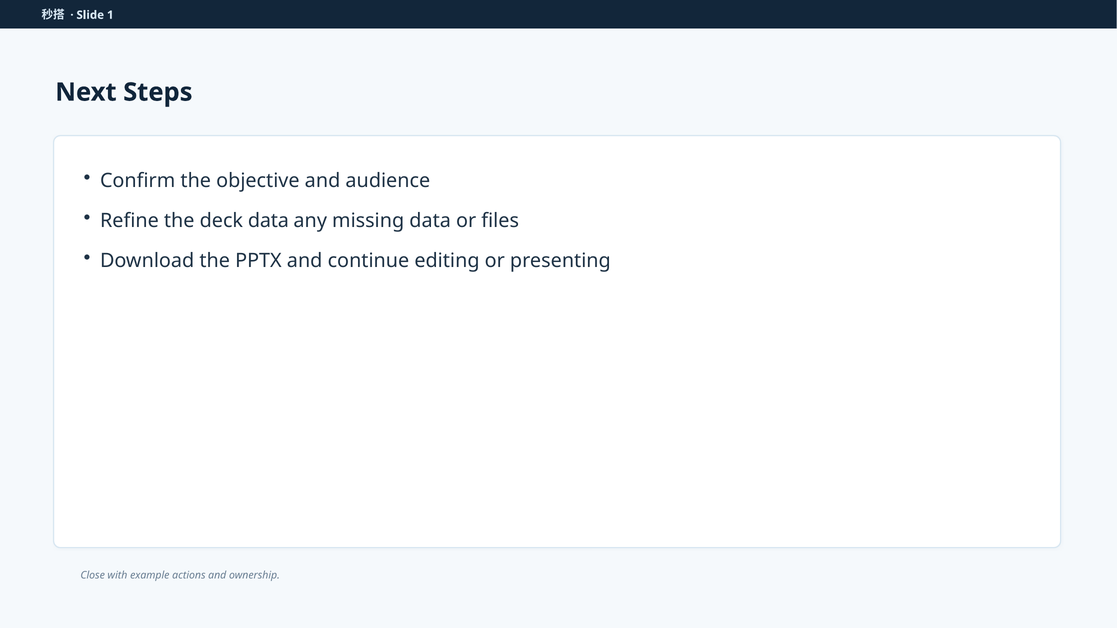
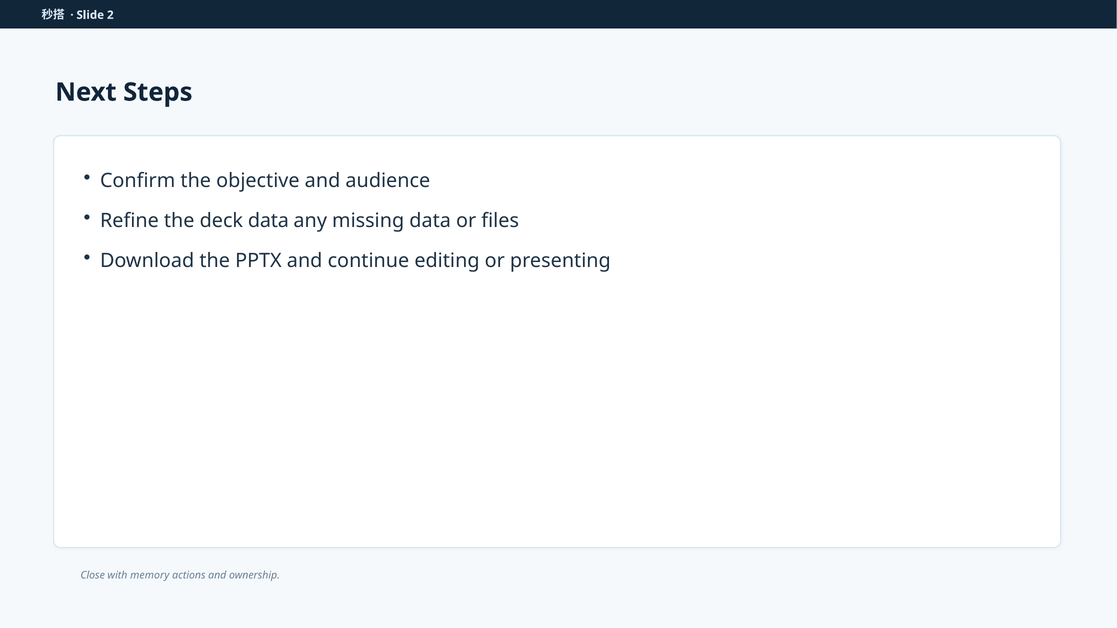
1: 1 -> 2
example: example -> memory
